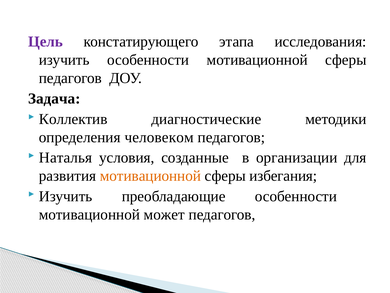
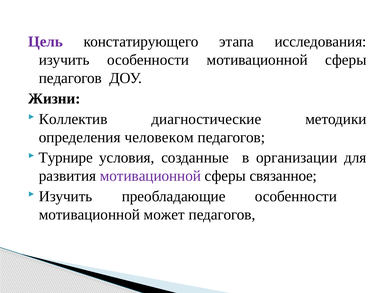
Задача: Задача -> Жизни
Наталья: Наталья -> Турнире
мотивационной at (150, 176) colour: orange -> purple
избегания: избегания -> связанное
